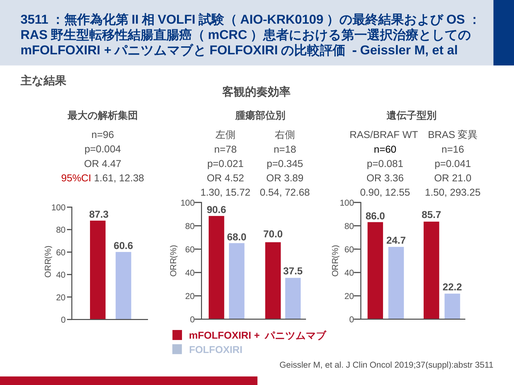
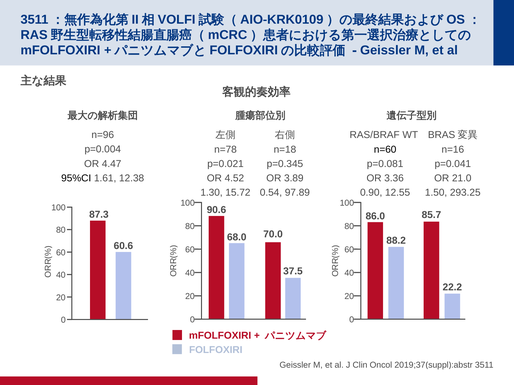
95%CI colour: red -> black
72.68: 72.68 -> 97.89
24.7: 24.7 -> 88.2
